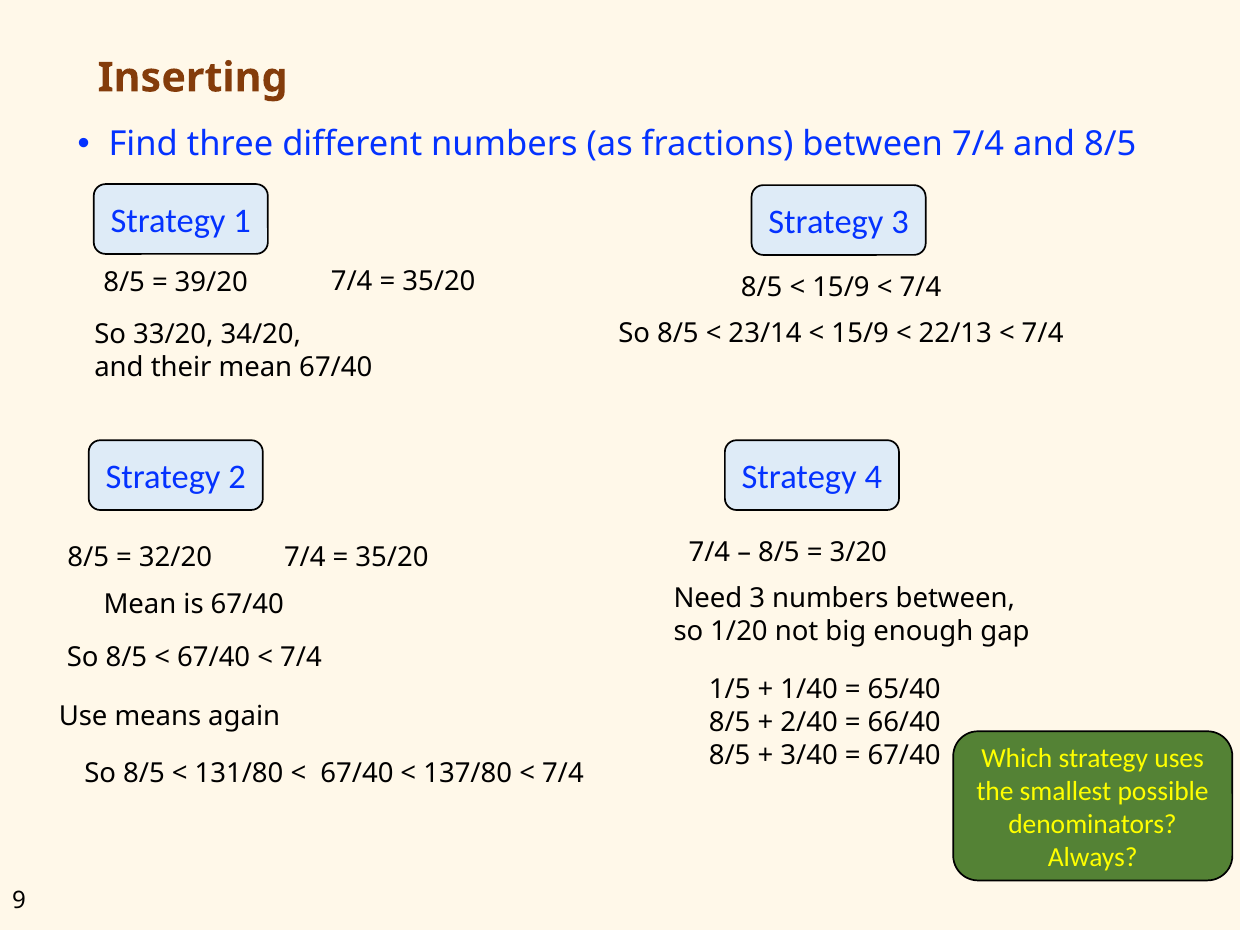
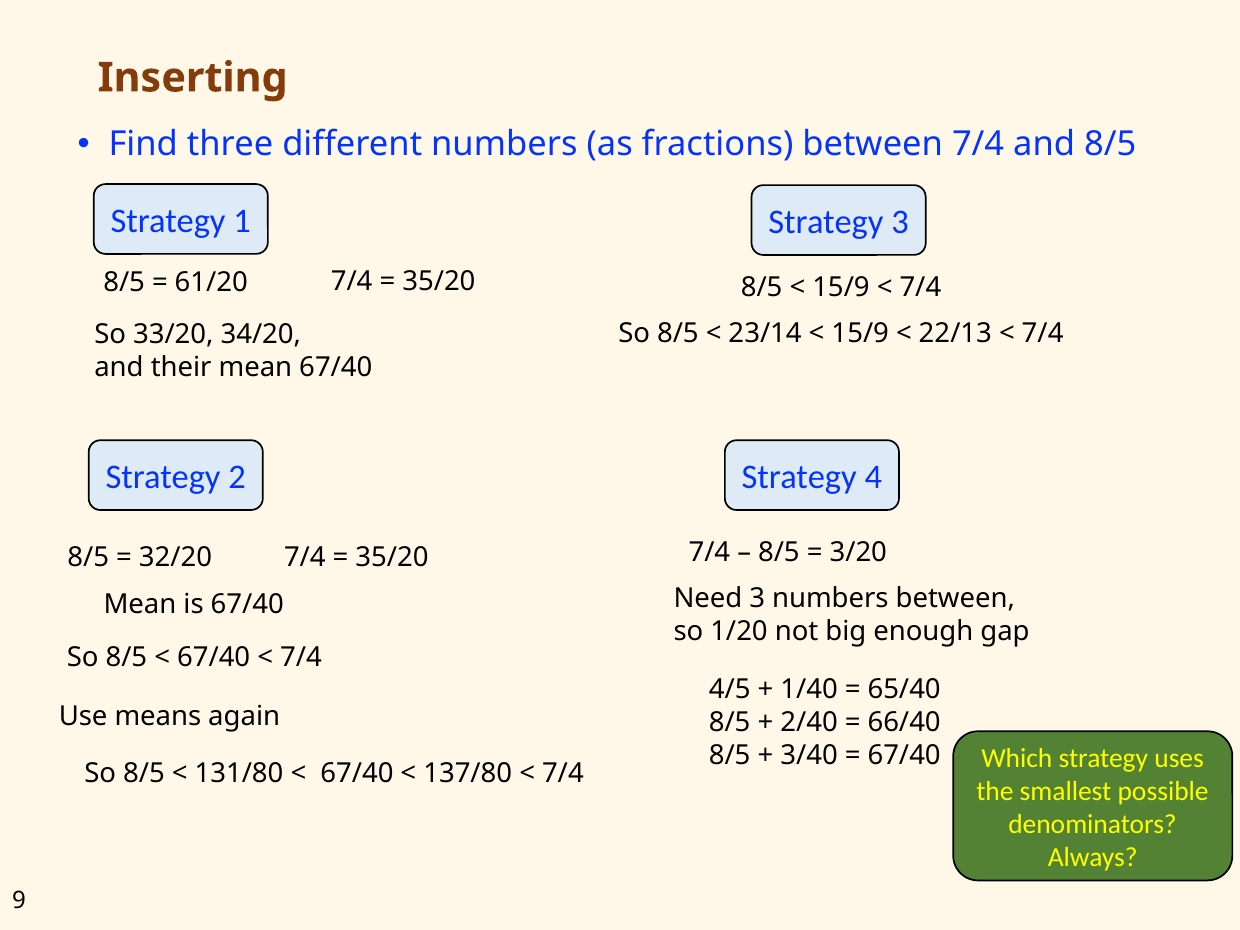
39/20: 39/20 -> 61/20
1/5: 1/5 -> 4/5
